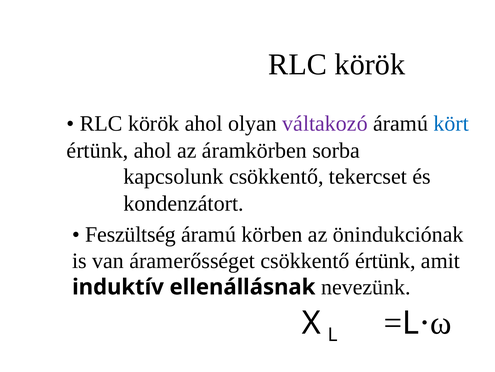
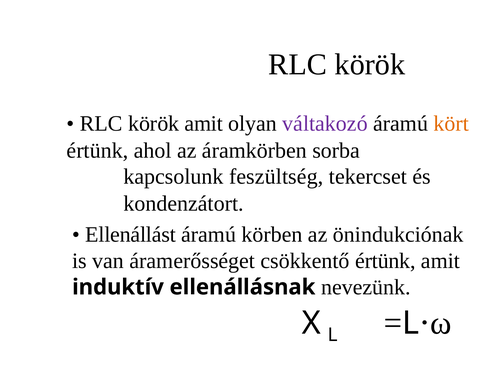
körök ahol: ahol -> amit
kört colour: blue -> orange
kapcsolunk csökkentő: csökkentő -> feszültség
Feszültség: Feszültség -> Ellenállást
